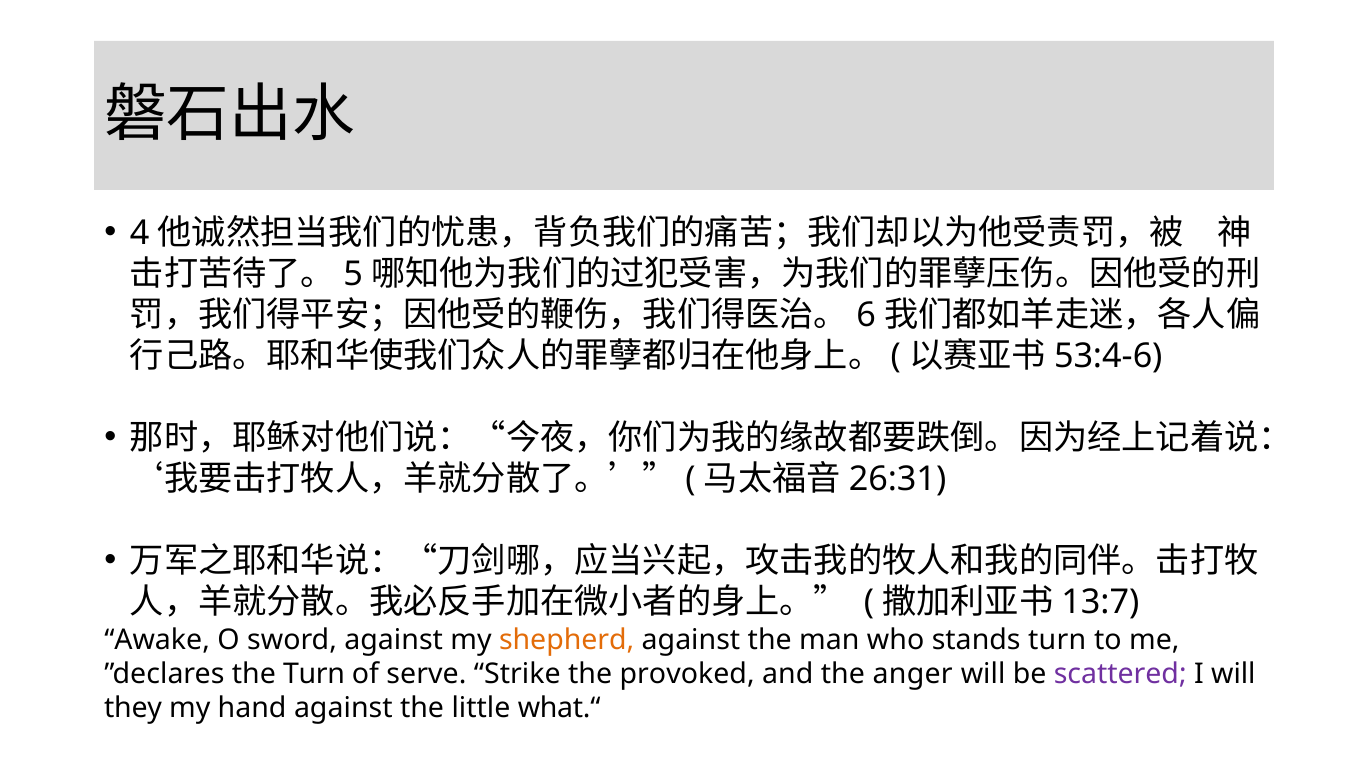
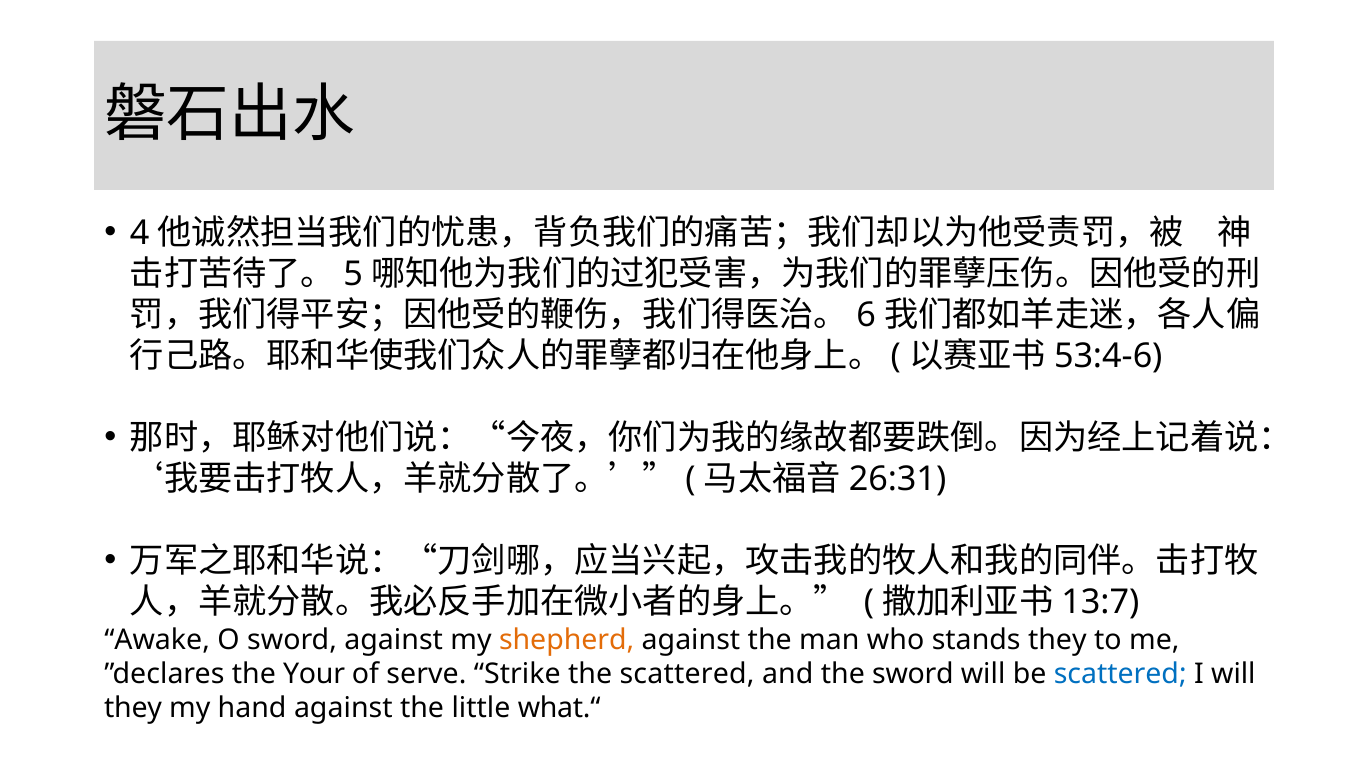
stands turn: turn -> they
the Turn: Turn -> Your
the provoked: provoked -> scattered
the anger: anger -> sword
scattered at (1120, 674) colour: purple -> blue
